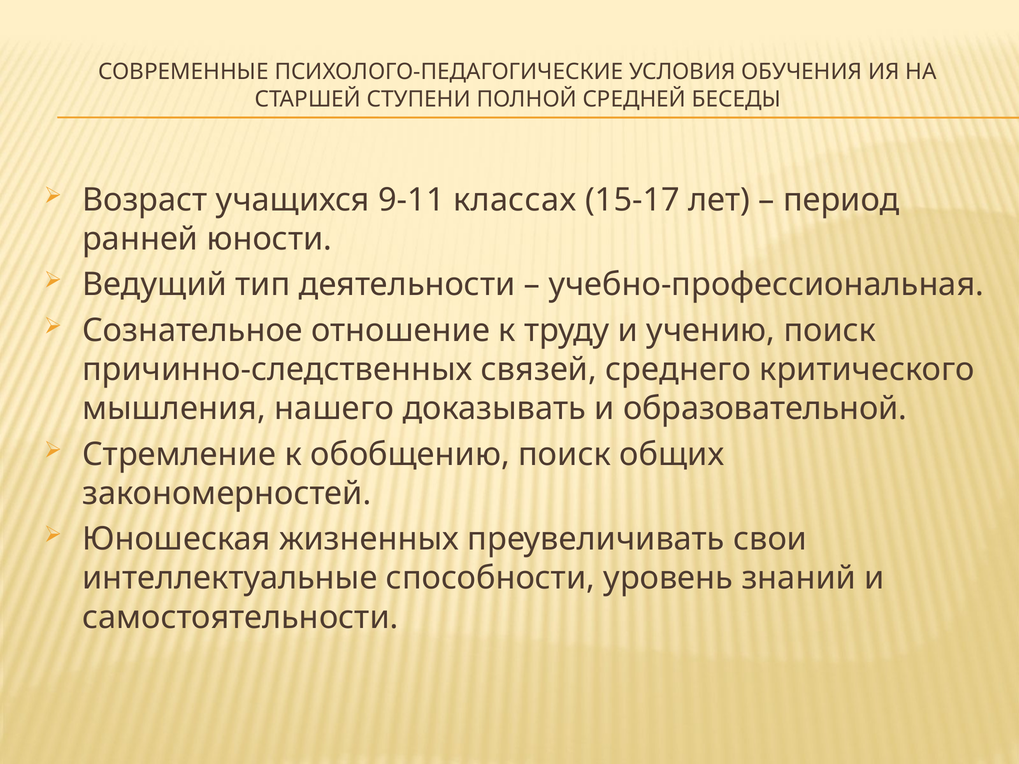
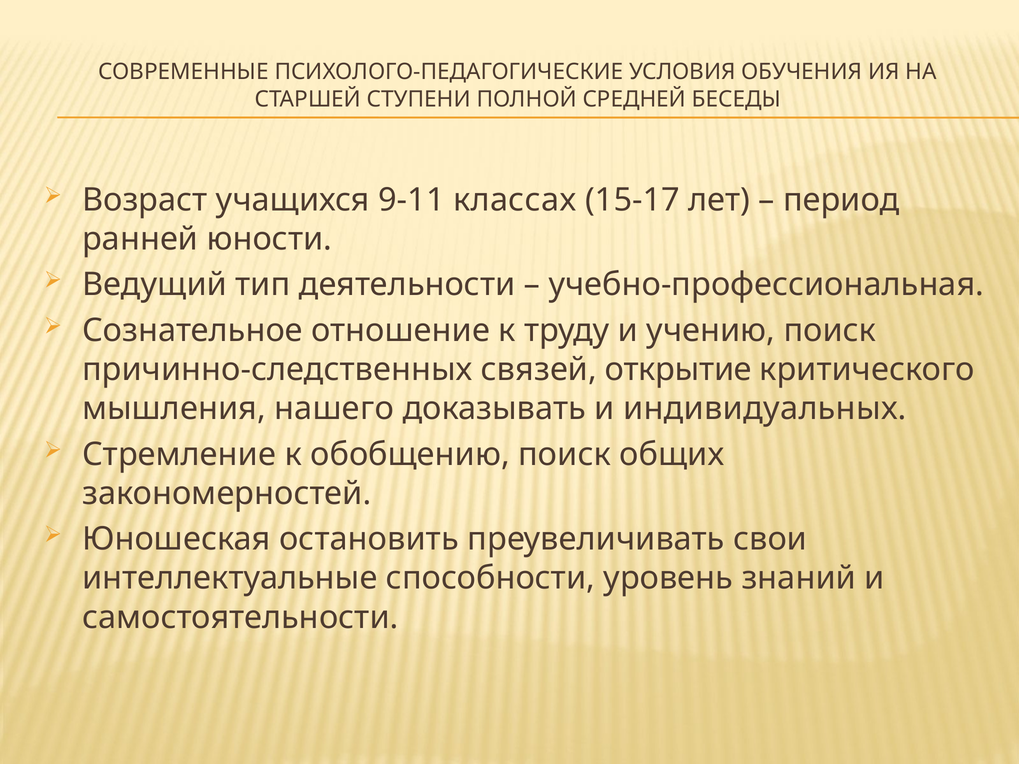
среднего: среднего -> открытие
образовательной: образовательной -> индивидуальных
жизненных: жизненных -> остановить
